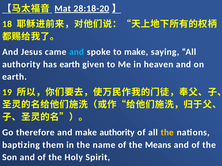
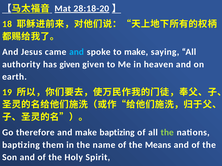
has earth: earth -> given
make authority: authority -> baptizing
the at (167, 133) colour: yellow -> light green
